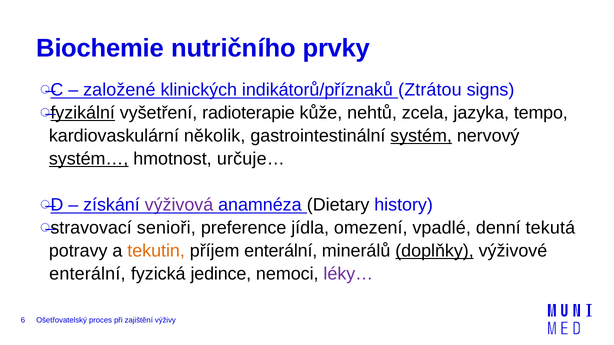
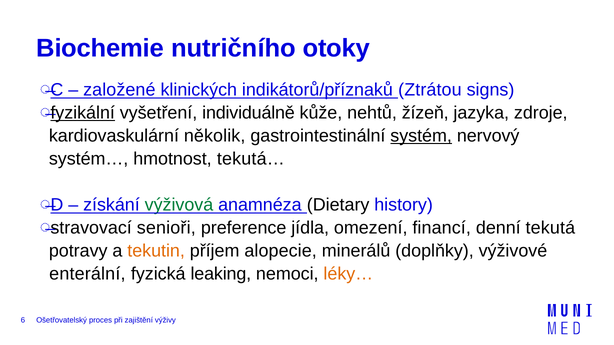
prvky: prvky -> otoky
radioterapie: radioterapie -> individuálně
zcela: zcela -> žízeň
tempo: tempo -> zdroje
systém… underline: present -> none
určuje…: určuje… -> tekutá…
výživová colour: purple -> green
vpadlé: vpadlé -> financí
příjem enterální: enterální -> alopecie
doplňky underline: present -> none
jedince: jedince -> leaking
léky… colour: purple -> orange
